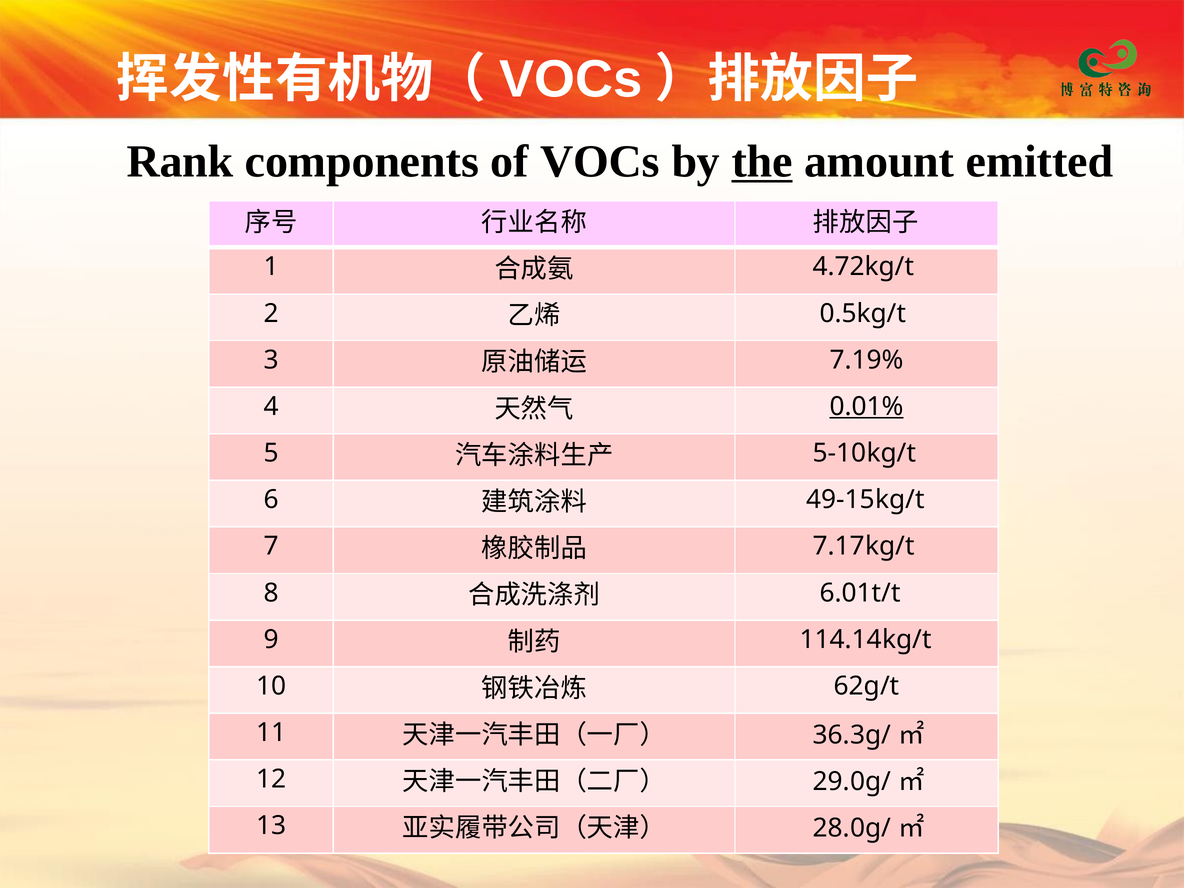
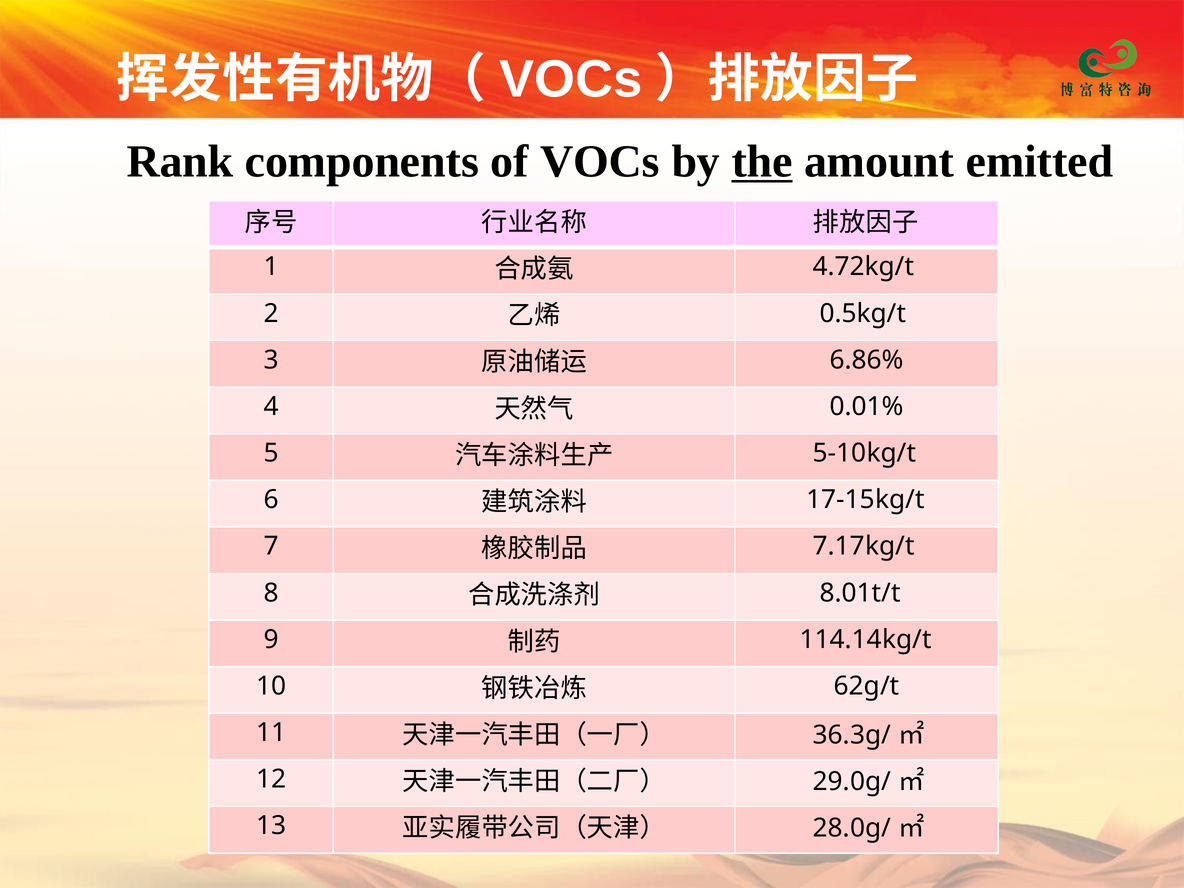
7.19%: 7.19% -> 6.86%
0.01% underline: present -> none
49-15kg/t: 49-15kg/t -> 17-15kg/t
6.01t/t: 6.01t/t -> 8.01t/t
